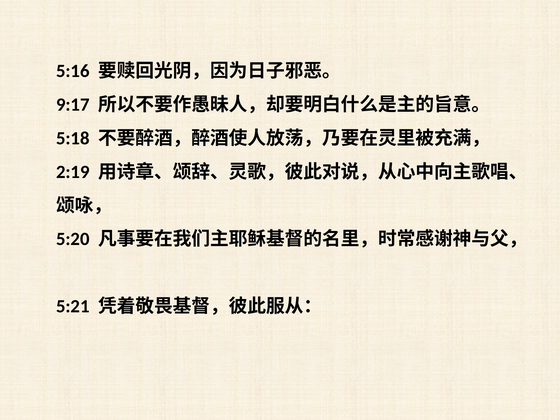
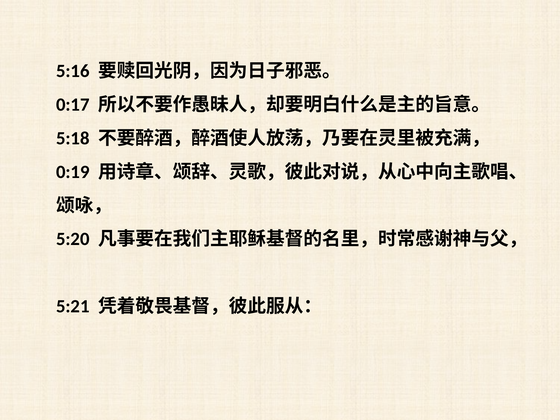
9:17: 9:17 -> 0:17
2:19: 2:19 -> 0:19
